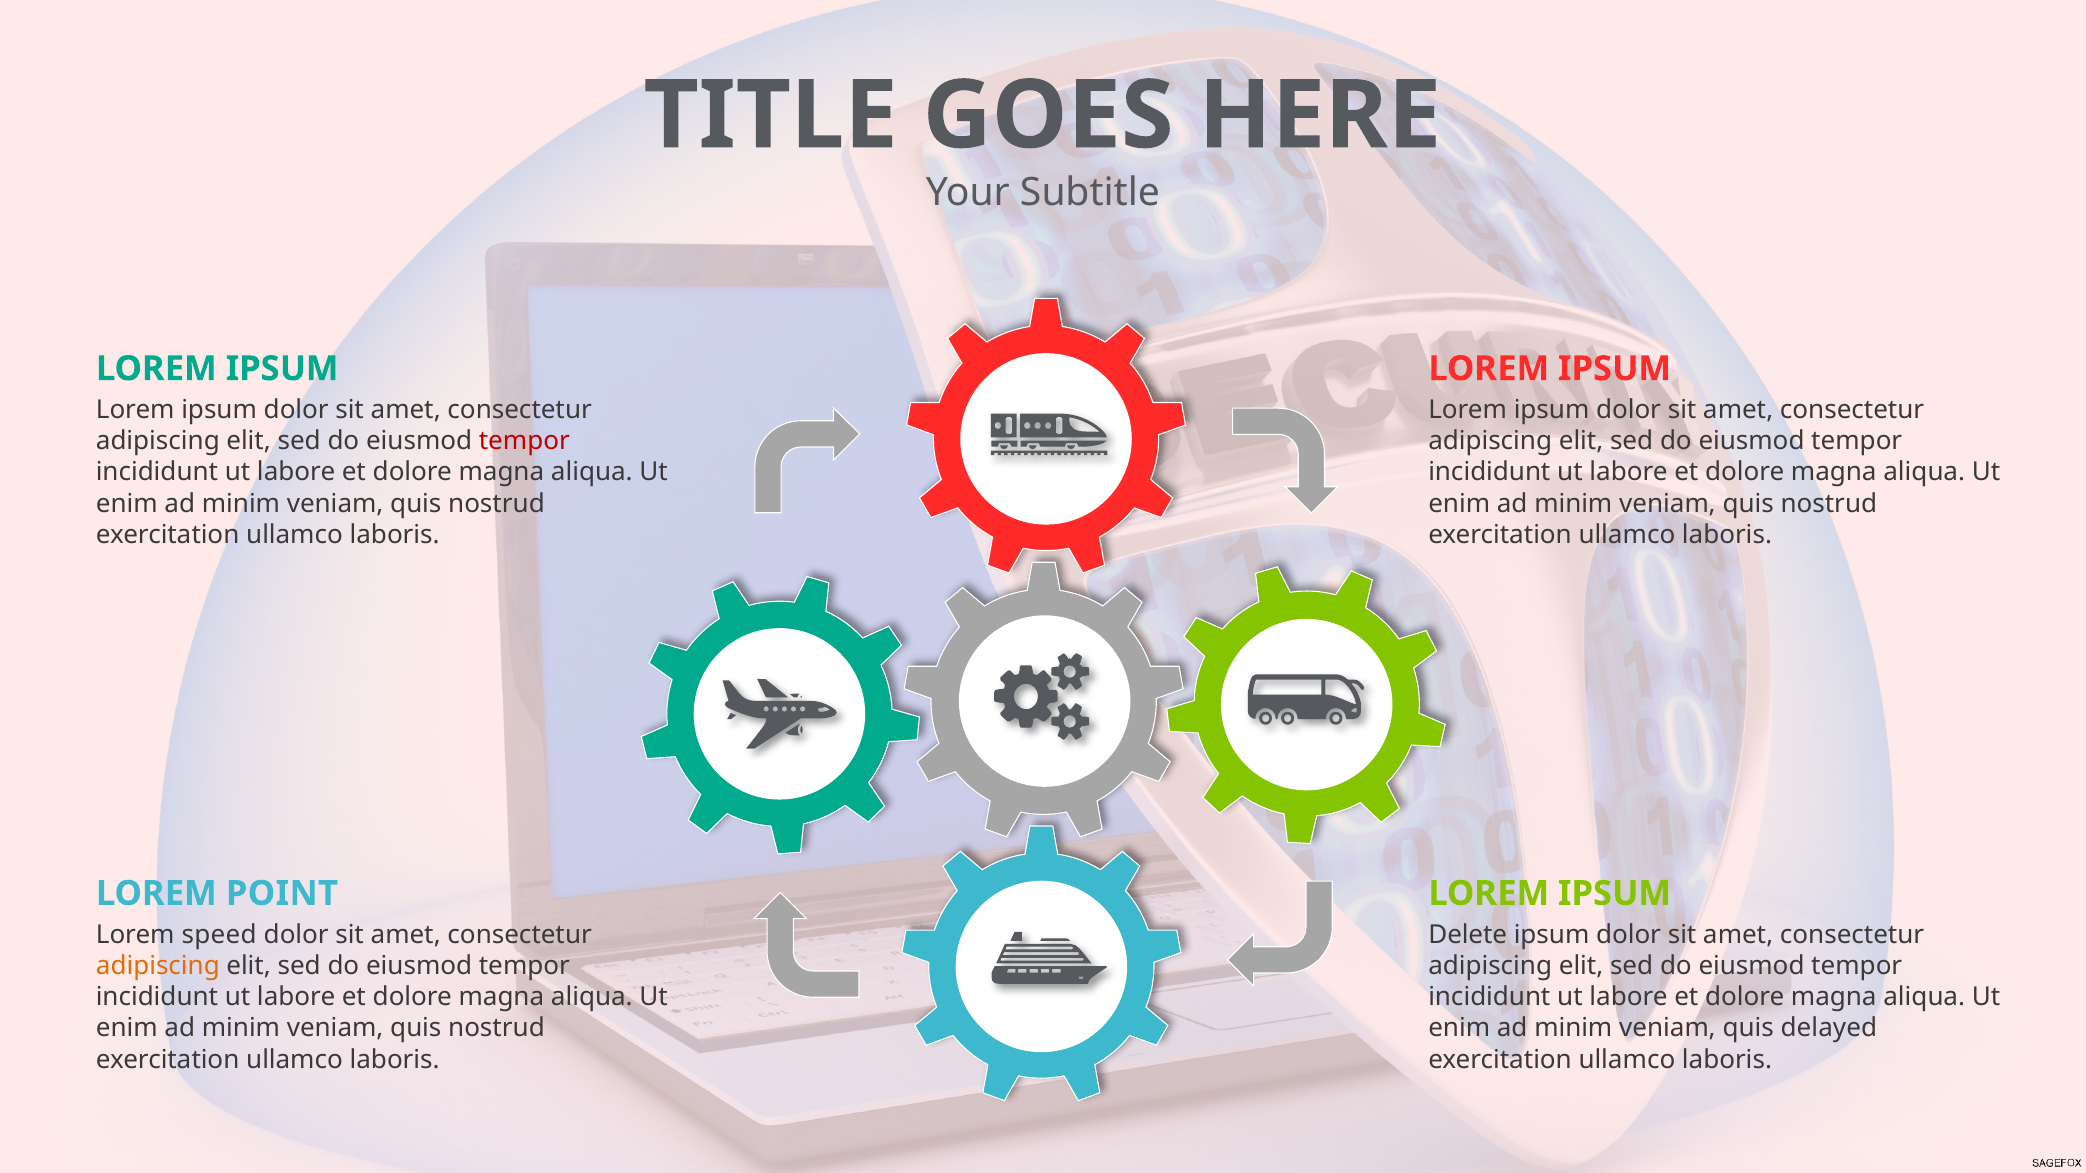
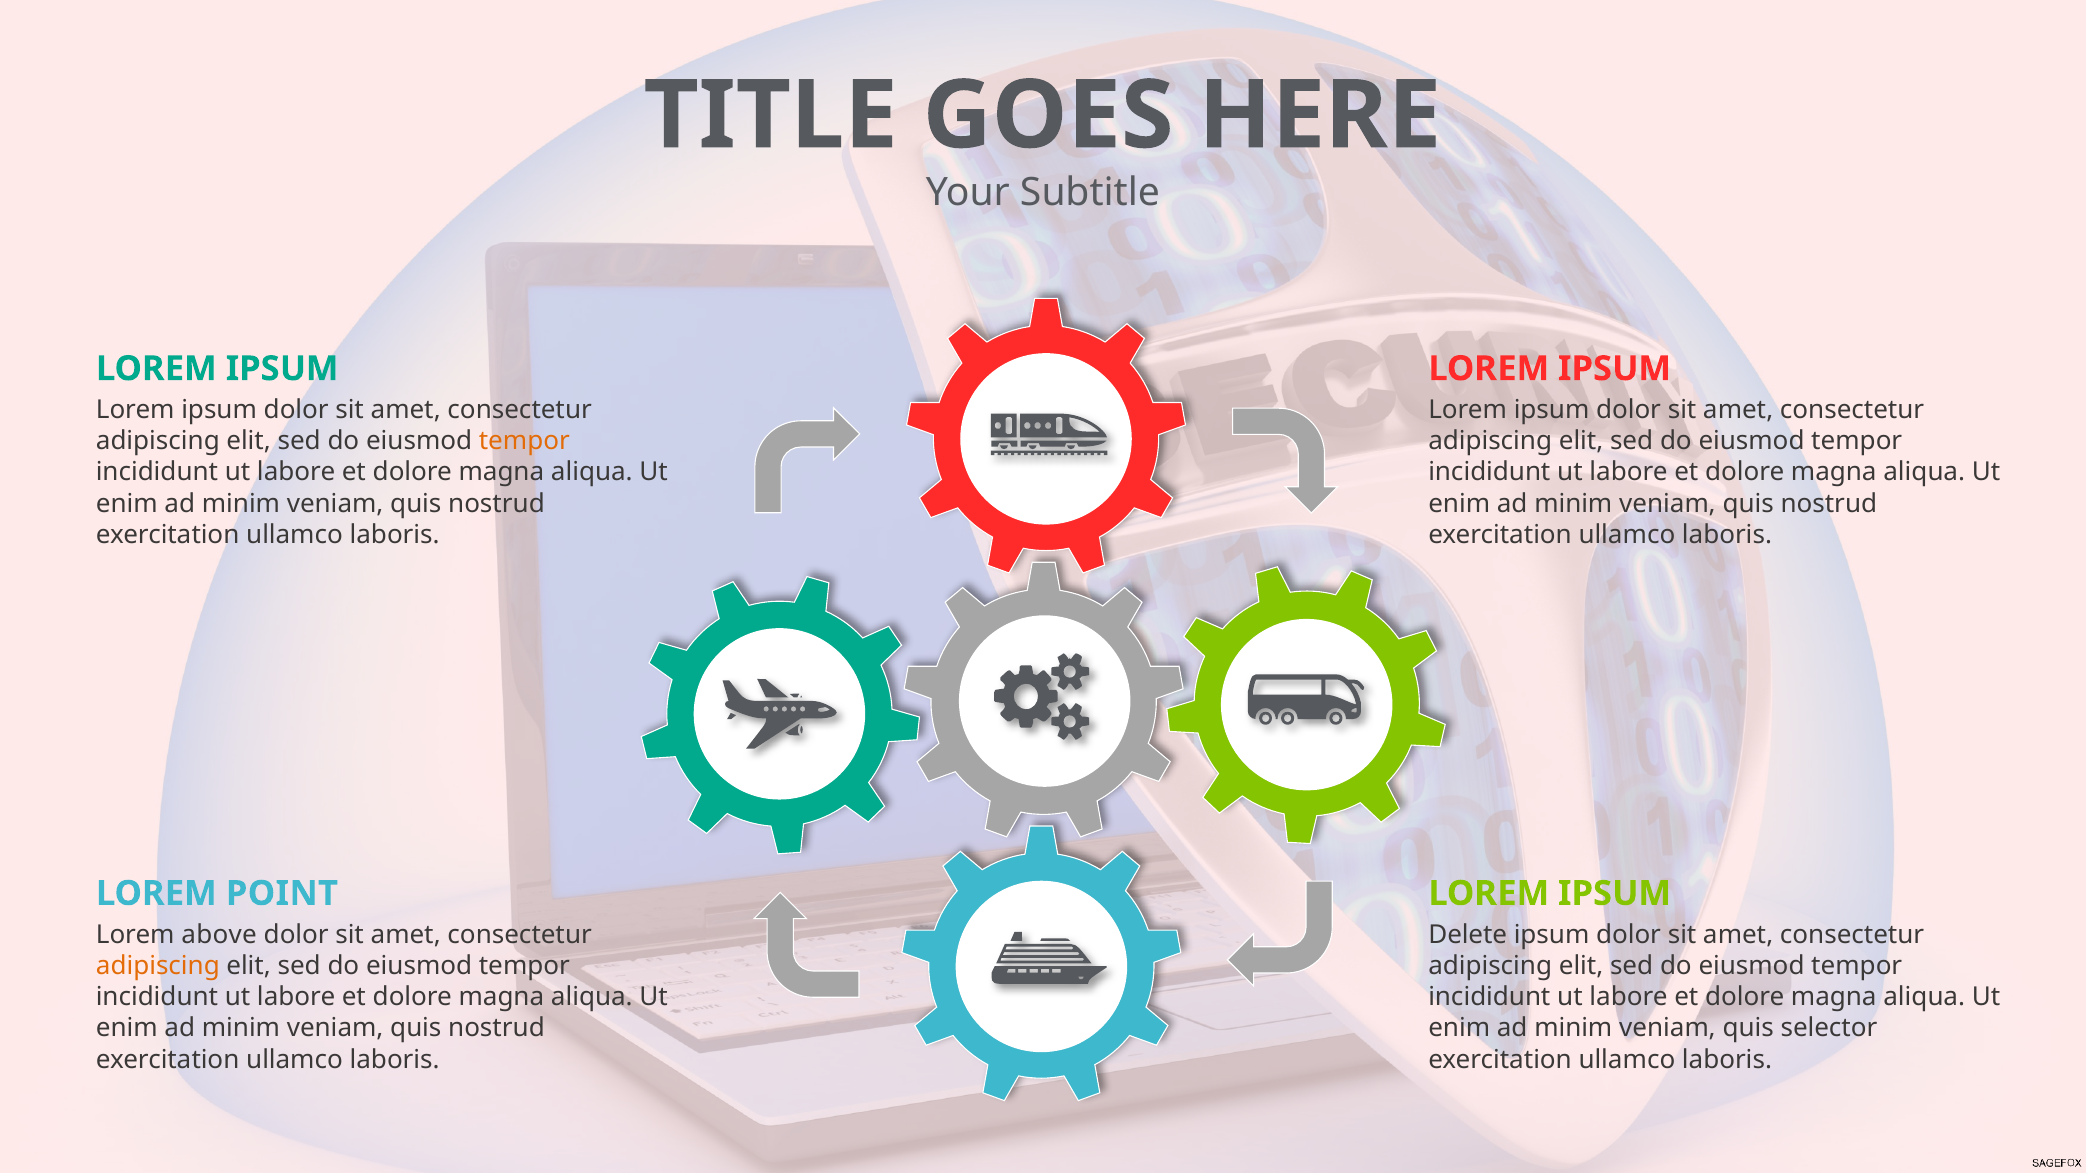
tempor at (524, 441) colour: red -> orange
speed: speed -> above
delayed: delayed -> selector
